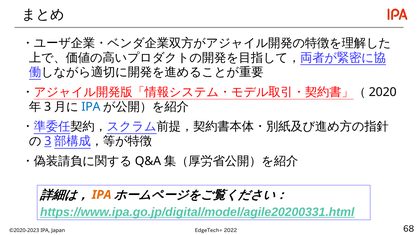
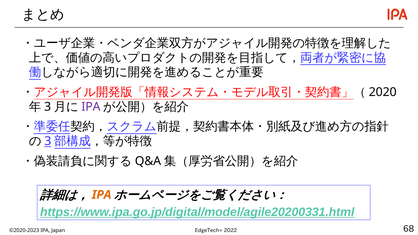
IPA at (91, 107) colour: blue -> purple
